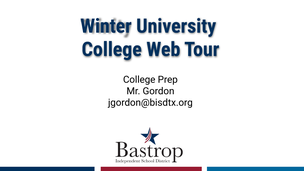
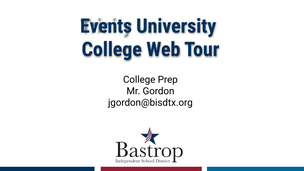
Winter: Winter -> Events
